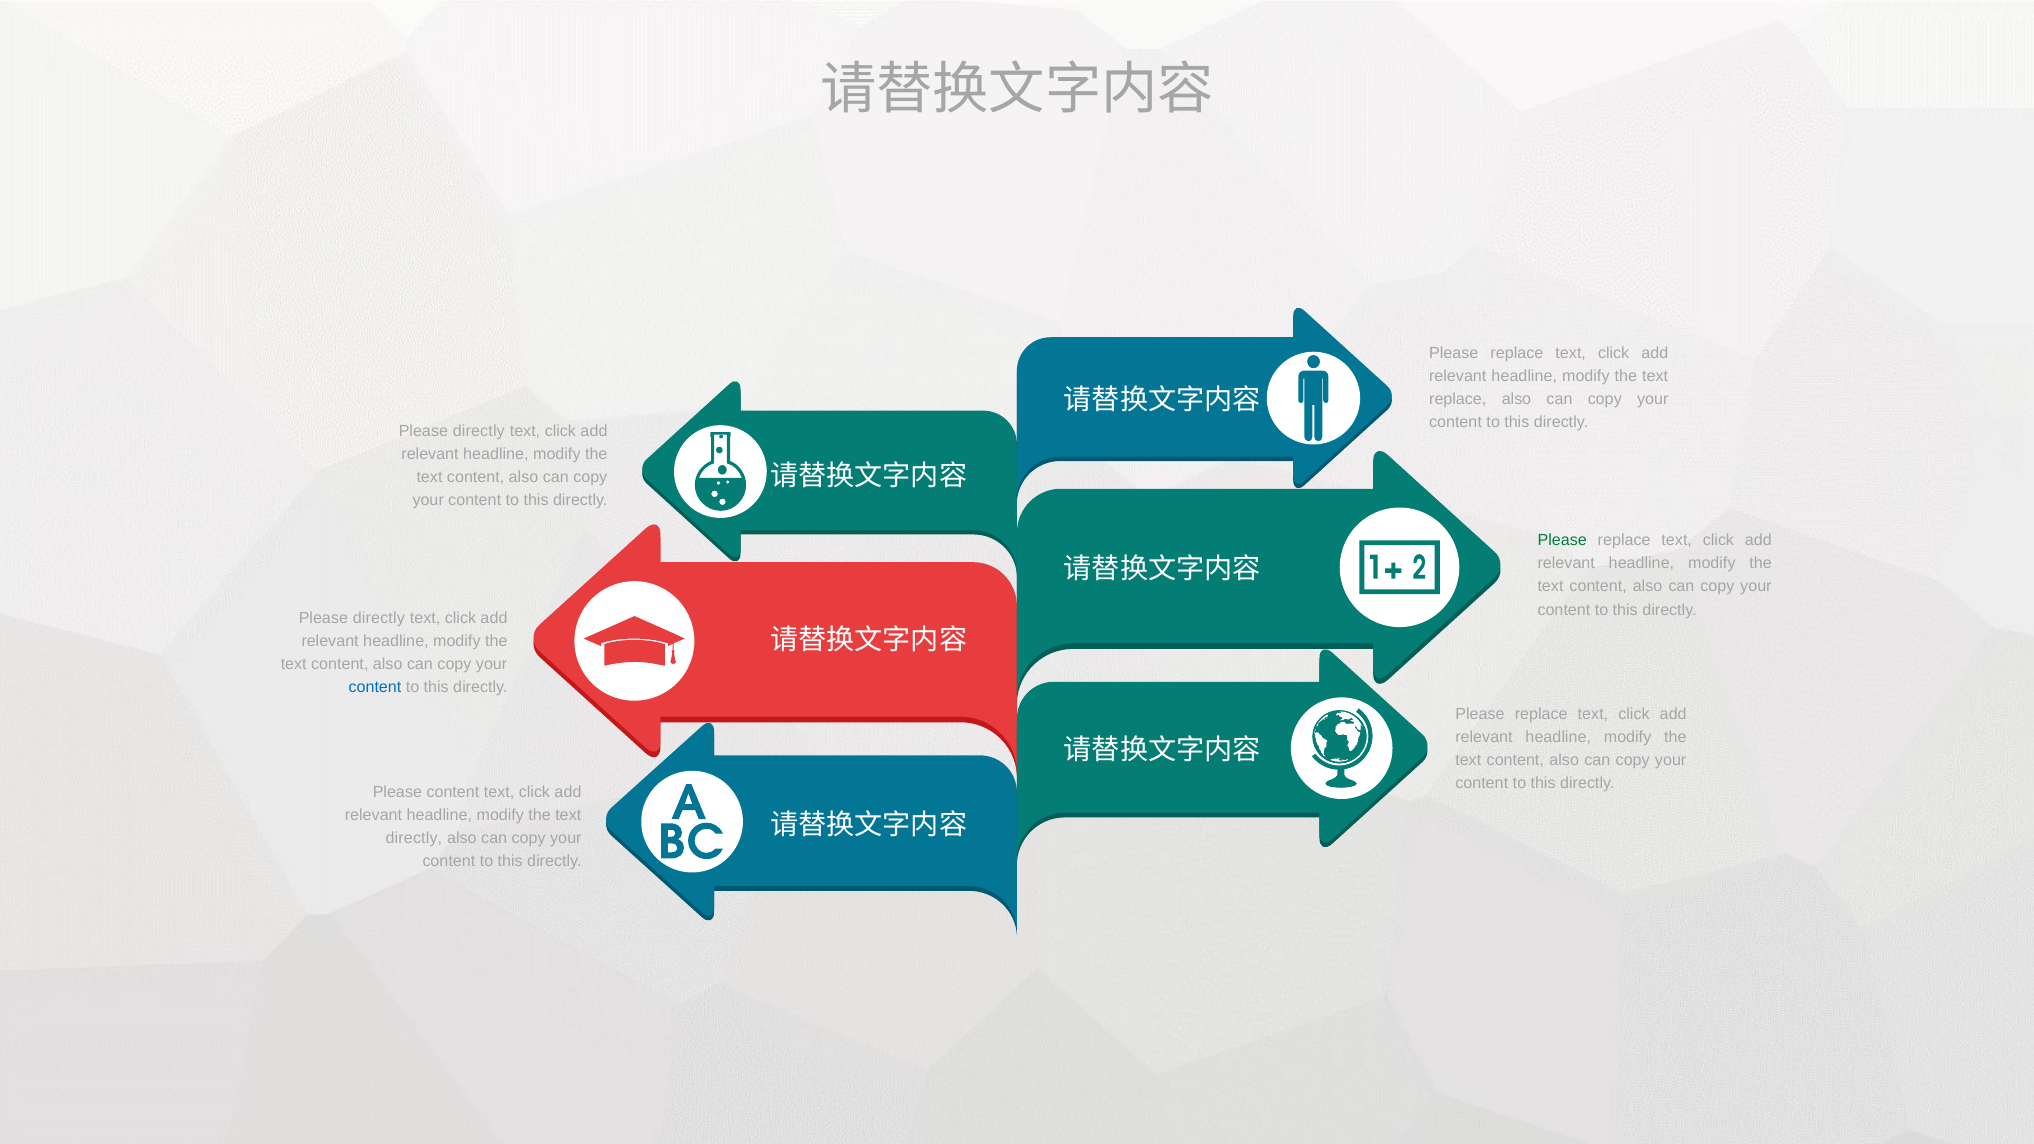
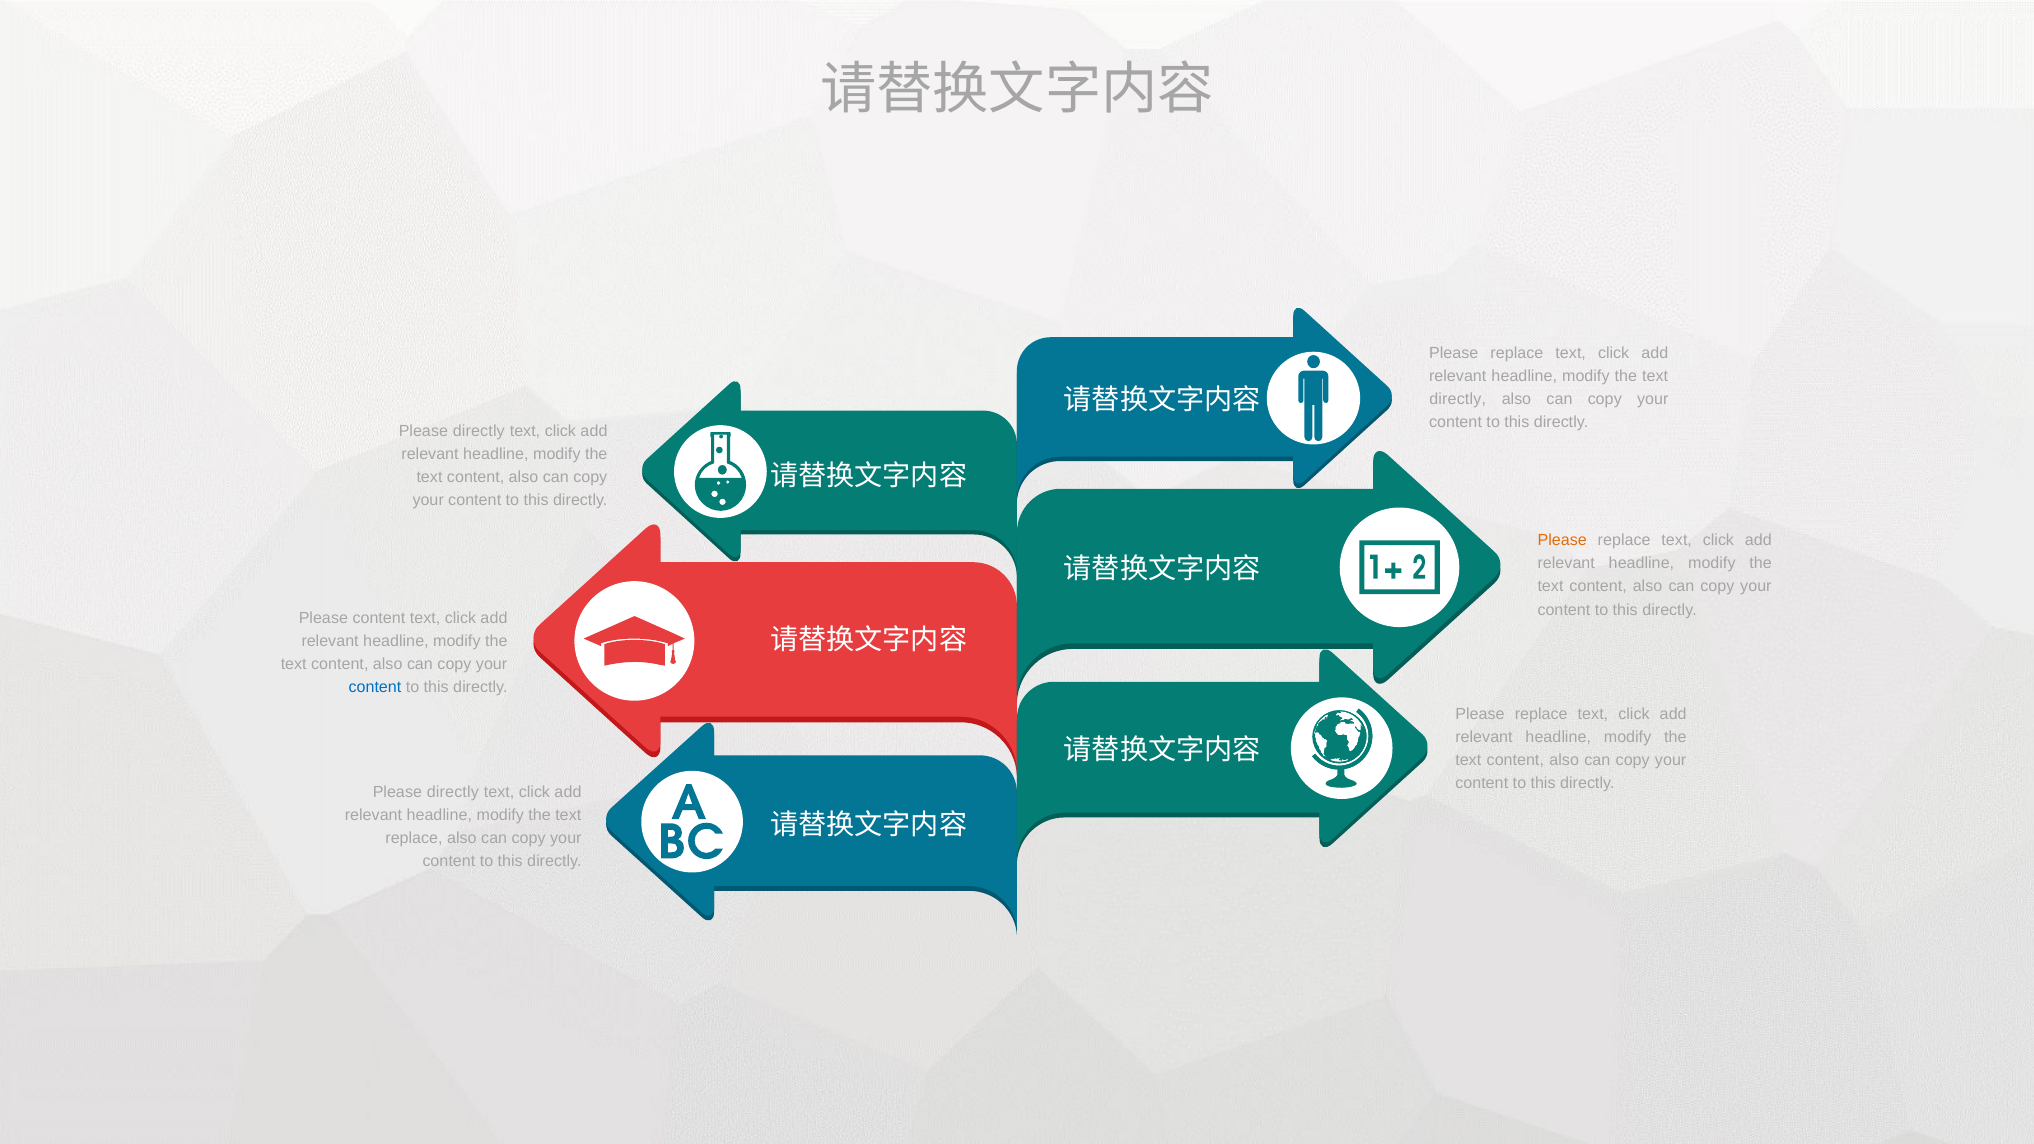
replace at (1458, 399): replace -> directly
Please at (1562, 541) colour: green -> orange
directly at (379, 618): directly -> content
content at (453, 792): content -> directly
directly at (414, 839): directly -> replace
